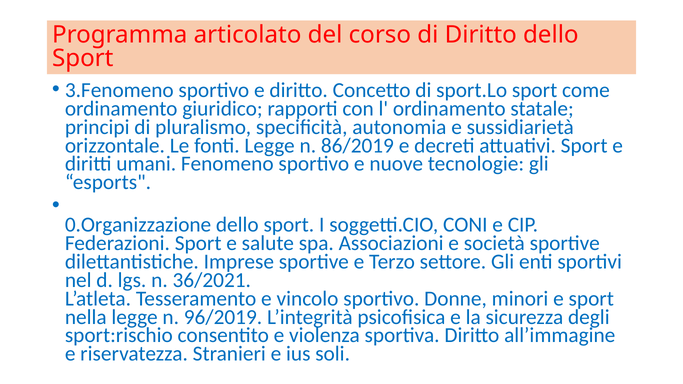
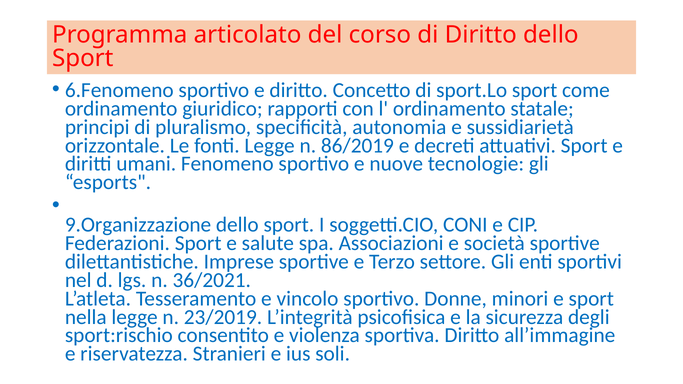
3.Fenomeno: 3.Fenomeno -> 6.Fenomeno
0.Organizzazione: 0.Organizzazione -> 9.Organizzazione
96/2019: 96/2019 -> 23/2019
